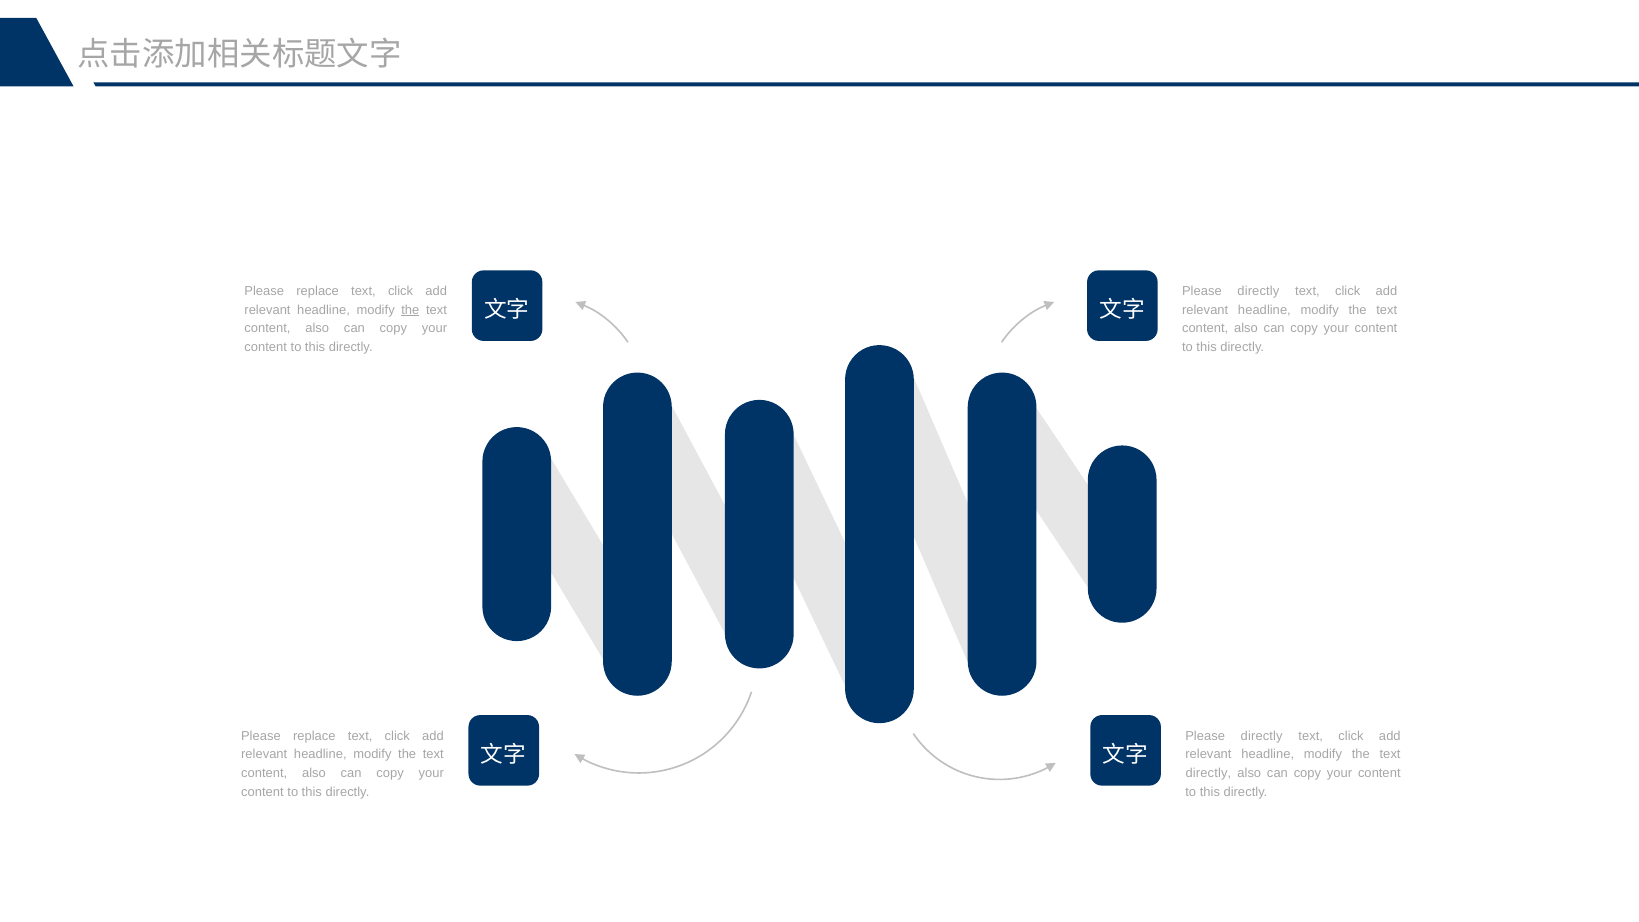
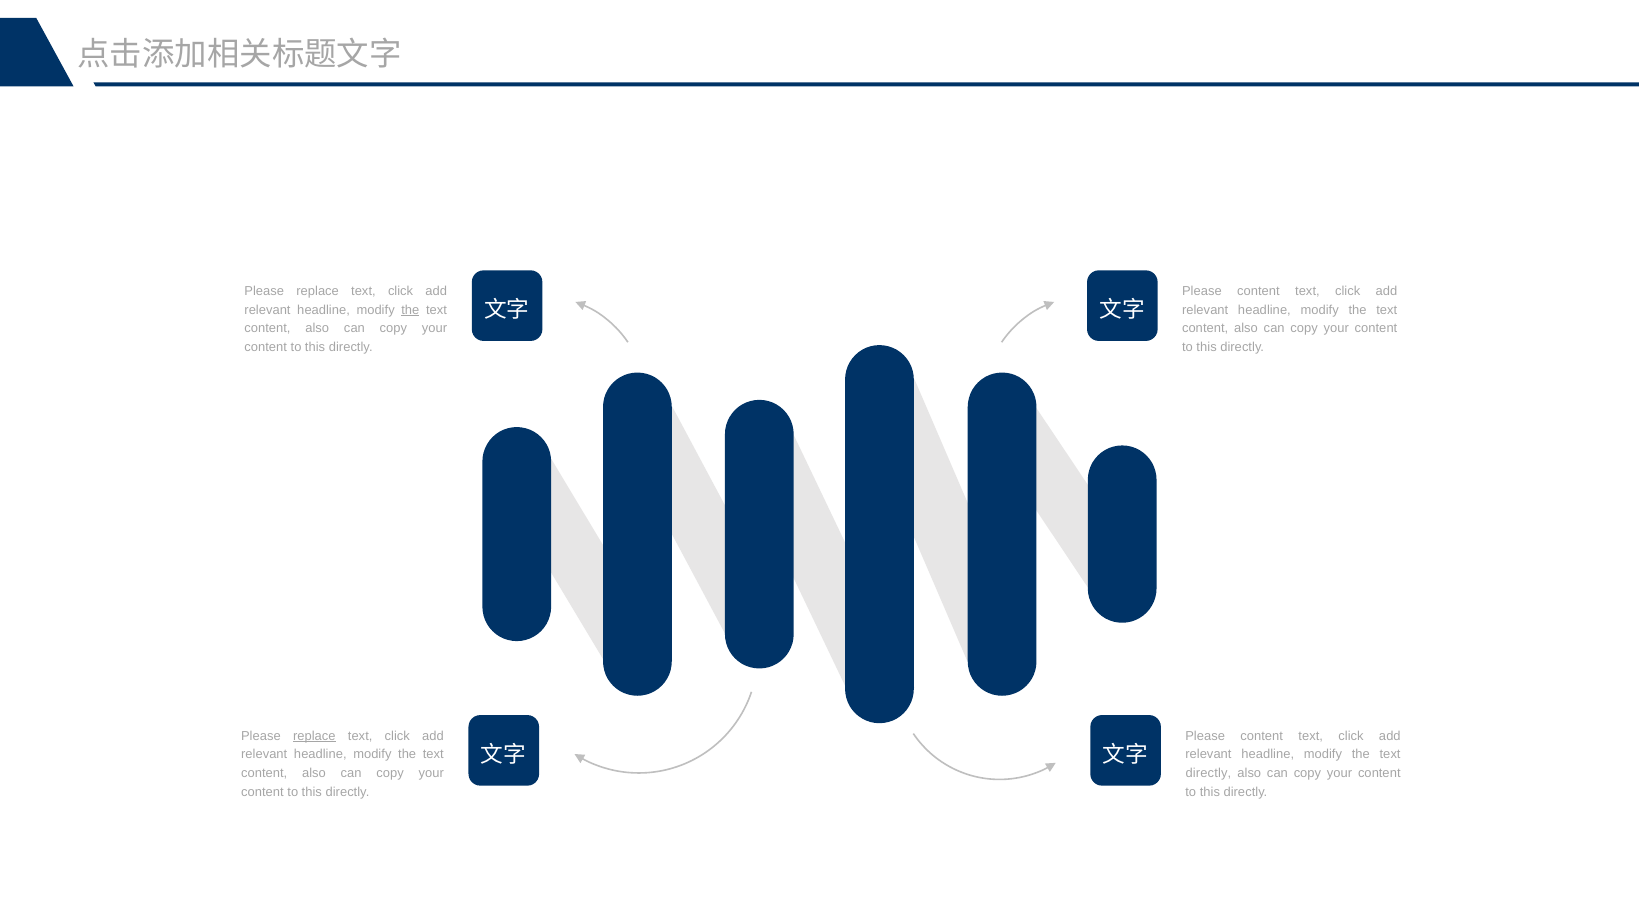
directly at (1258, 291): directly -> content
replace at (314, 736) underline: none -> present
directly at (1262, 736): directly -> content
